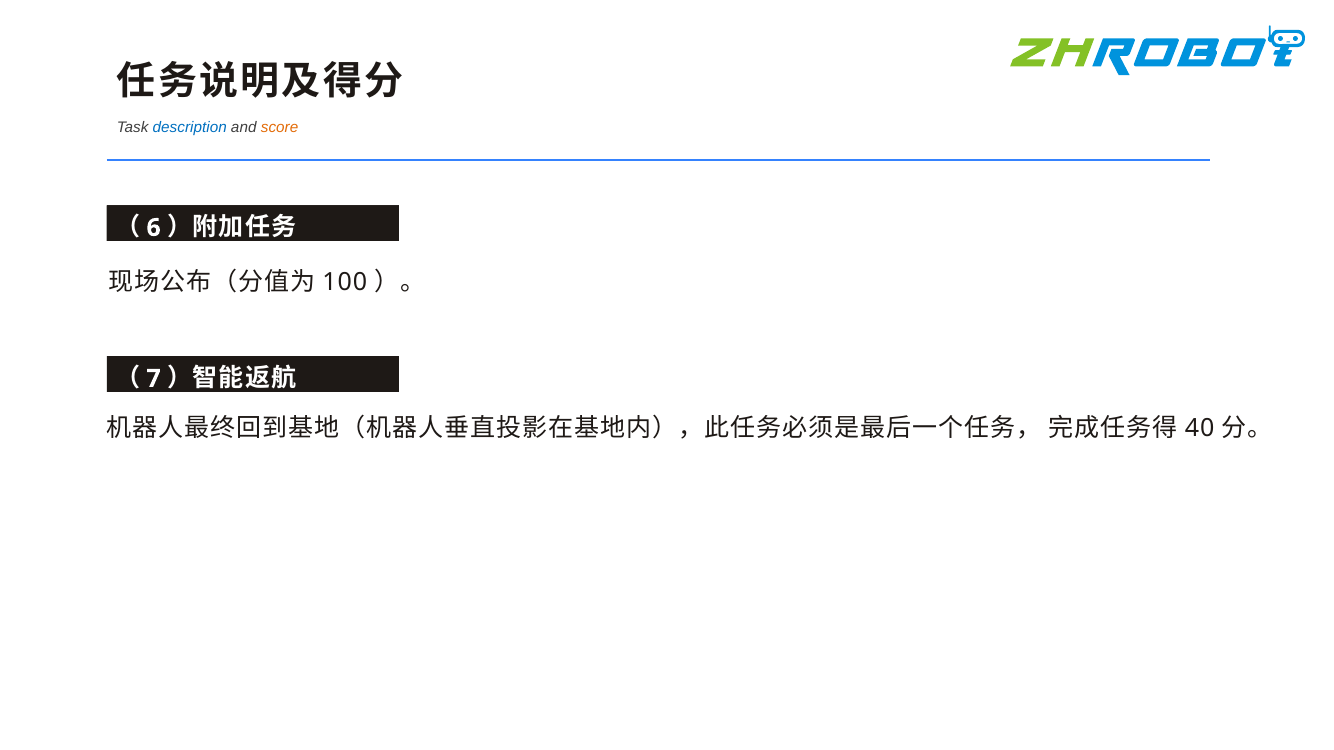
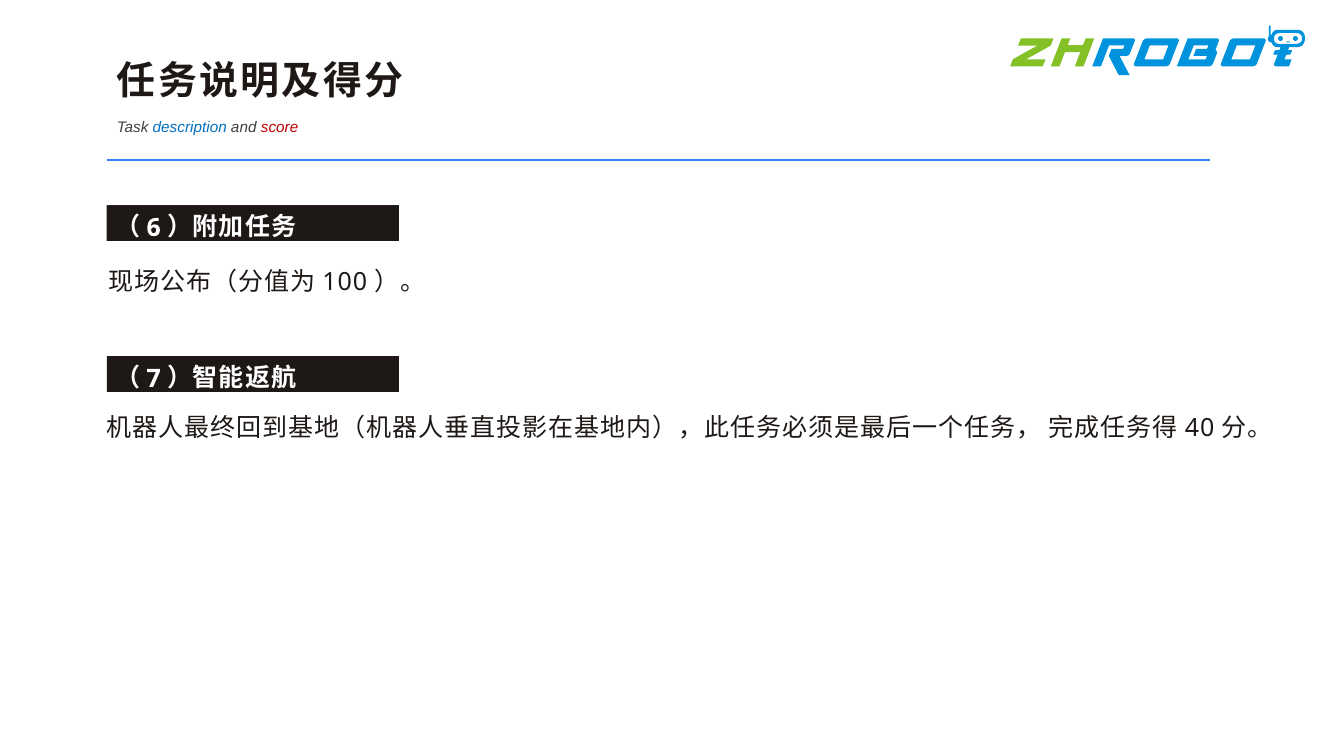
score colour: orange -> red
